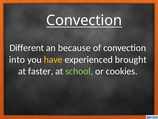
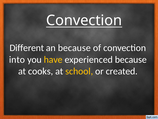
experienced brought: brought -> because
faster: faster -> cooks
school colour: light green -> yellow
cookies: cookies -> created
